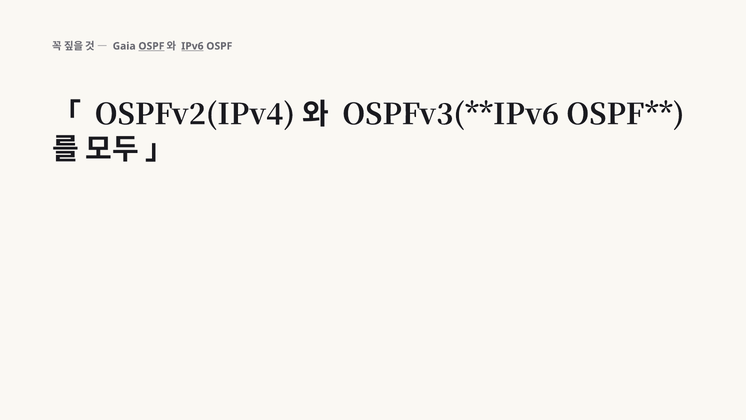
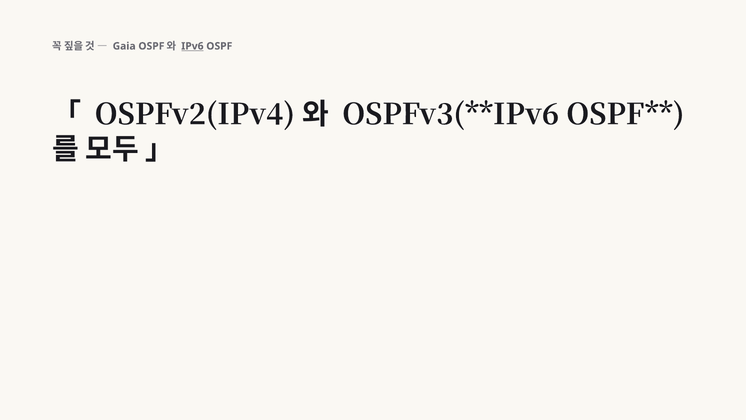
OSPF at (151, 46) underline: present -> none
